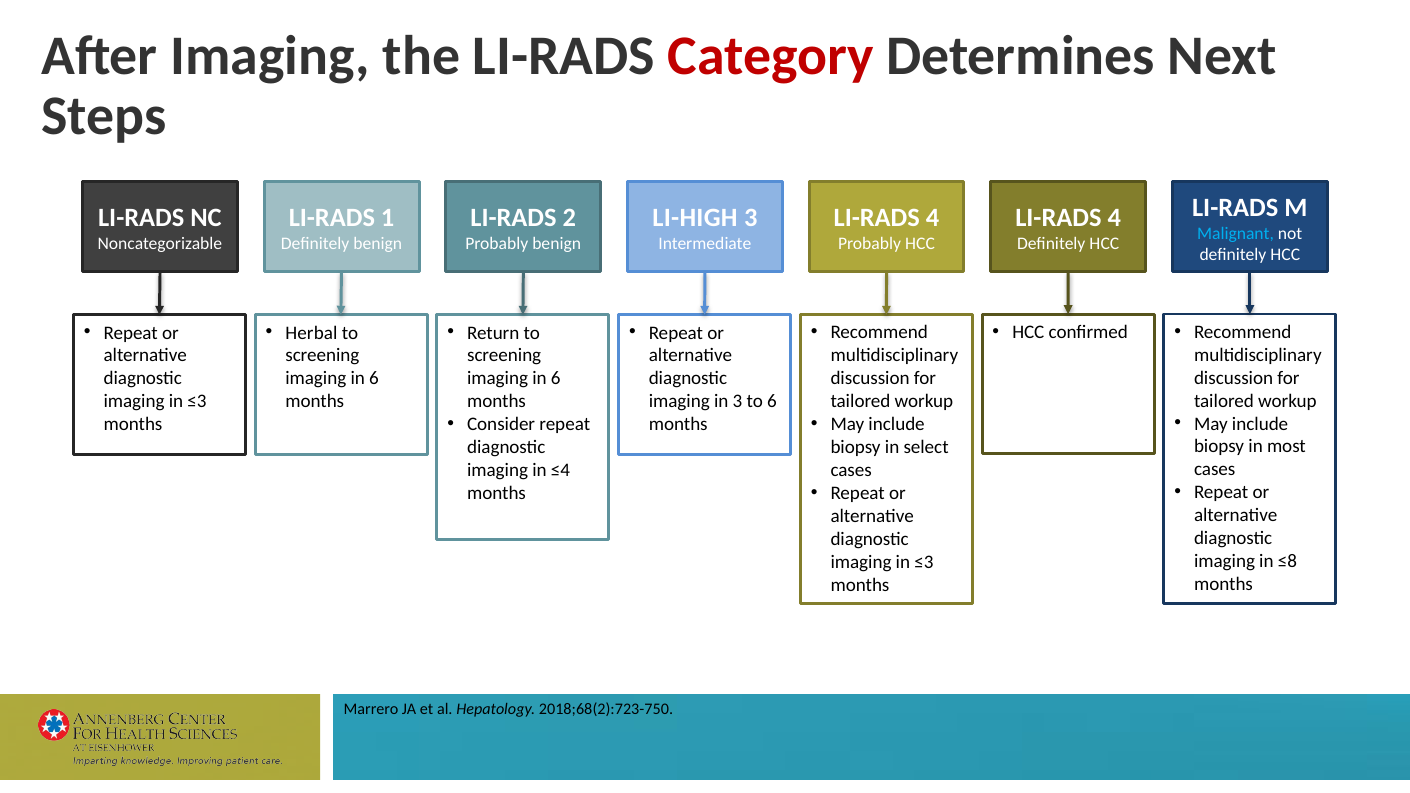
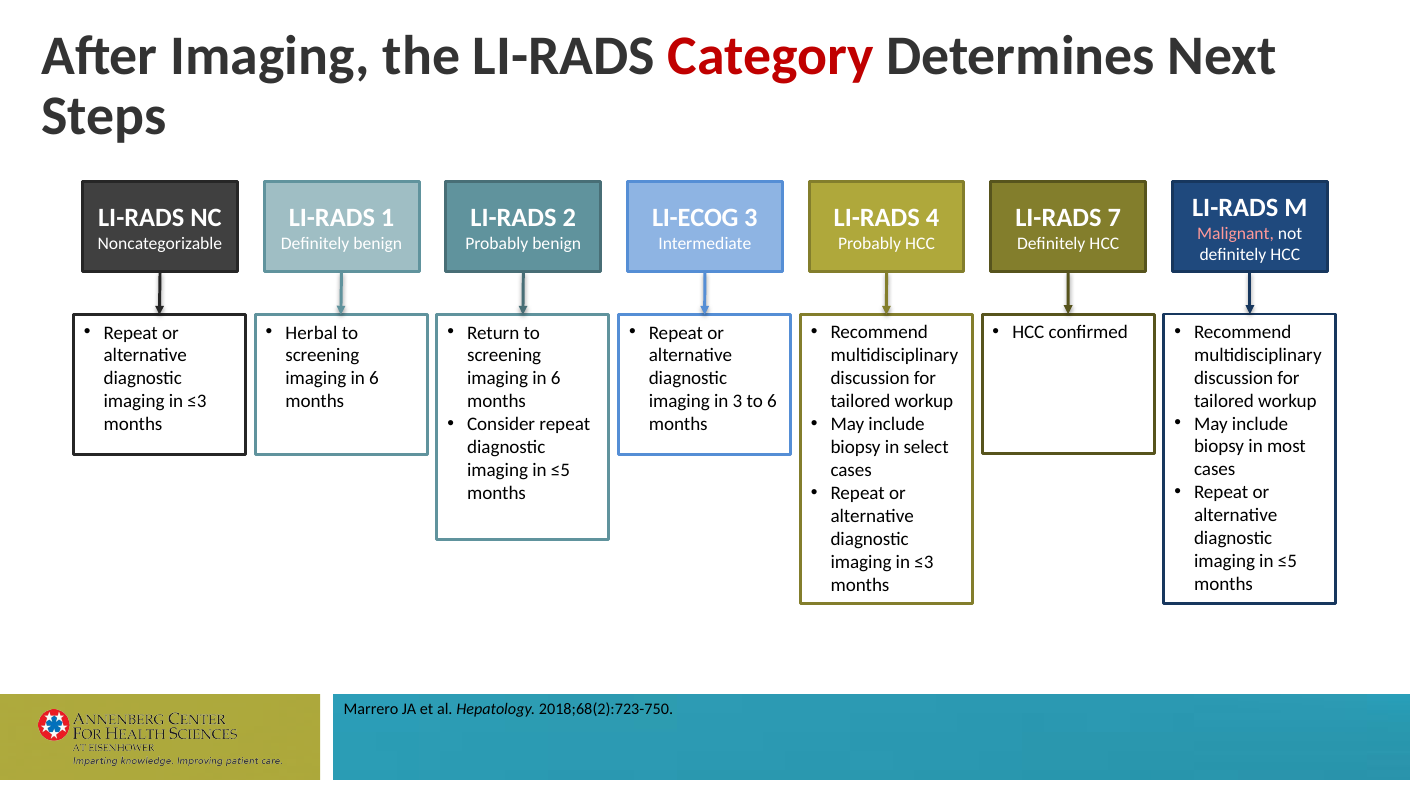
LI-HIGH: LI-HIGH -> LI-ECOG
4 at (1114, 218): 4 -> 7
Malignant colour: light blue -> pink
≤4 at (561, 470): ≤4 -> ≤5
≤8 at (1287, 561): ≤8 -> ≤5
